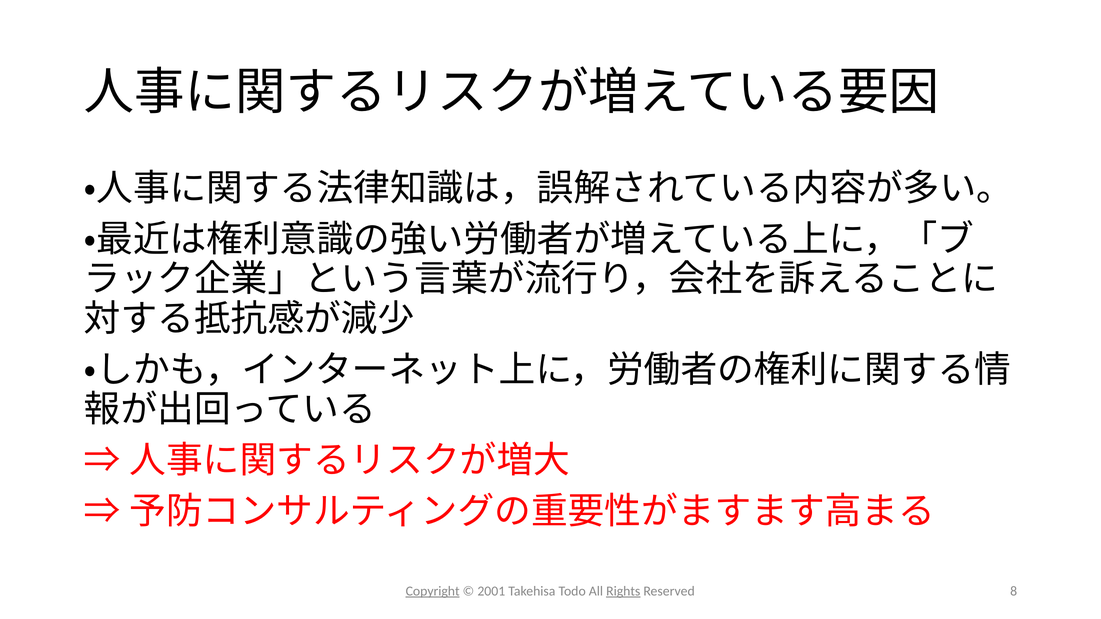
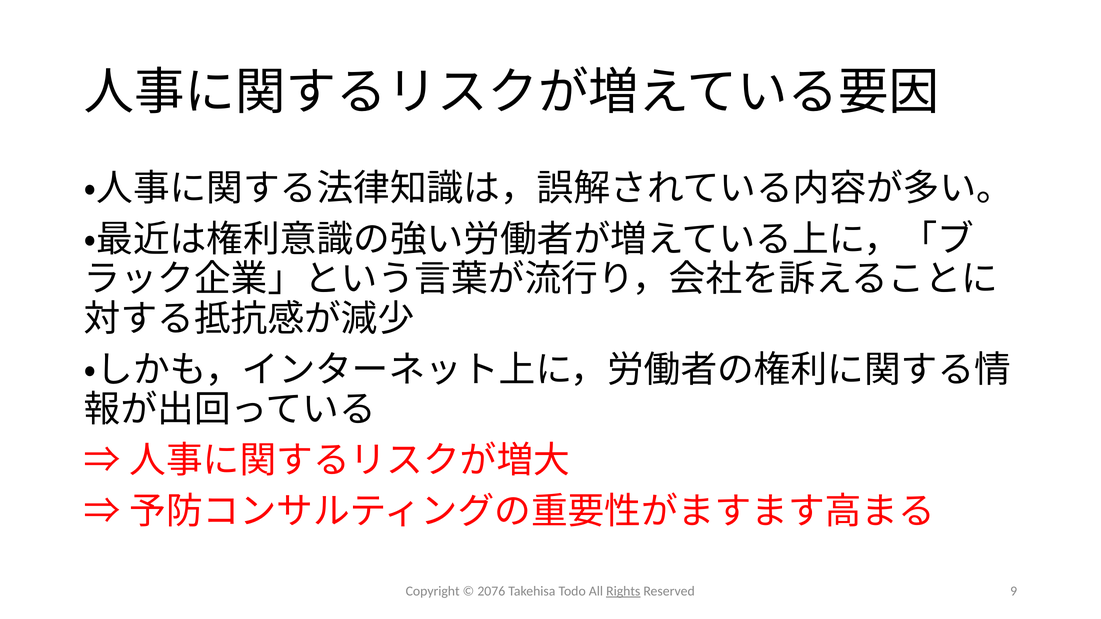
Copyright underline: present -> none
2001: 2001 -> 2076
8: 8 -> 9
